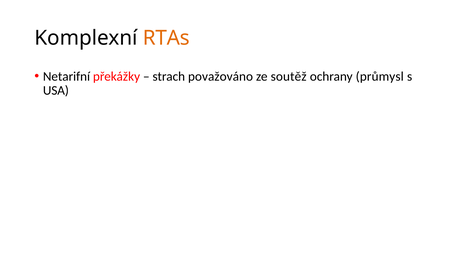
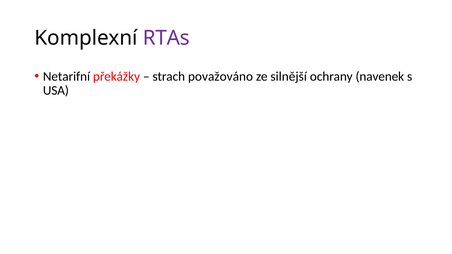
RTAs colour: orange -> purple
soutěž: soutěž -> silnější
průmysl: průmysl -> navenek
